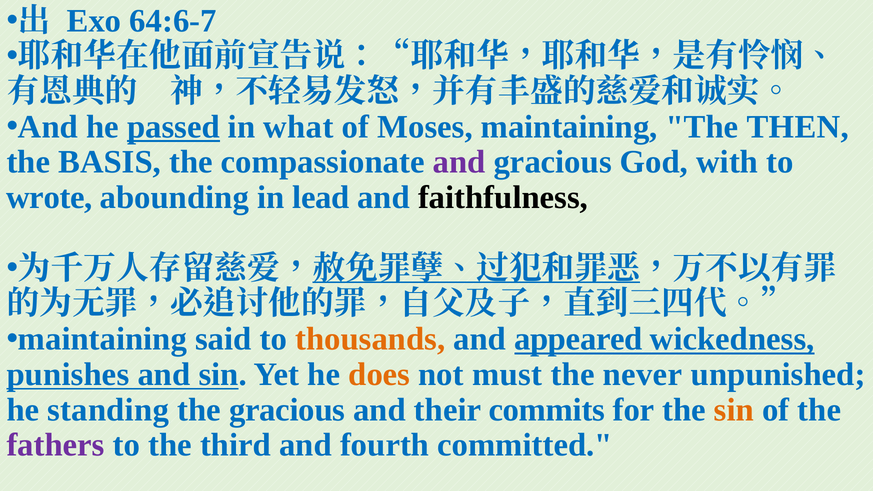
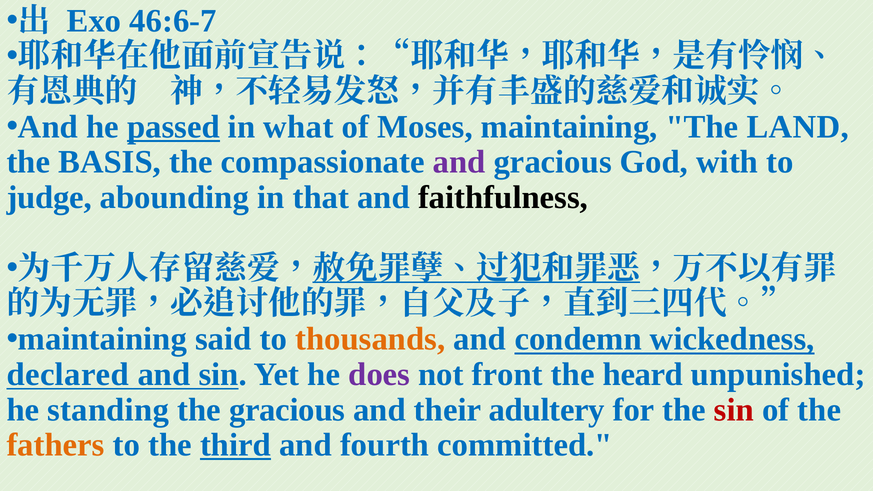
64:6-7: 64:6-7 -> 46:6-7
THEN: THEN -> LAND
wrote: wrote -> judge
lead: lead -> that
appeared: appeared -> condemn
punishes: punishes -> declared
does colour: orange -> purple
must: must -> front
never: never -> heard
commits: commits -> adultery
sin at (734, 410) colour: orange -> red
fathers colour: purple -> orange
third underline: none -> present
